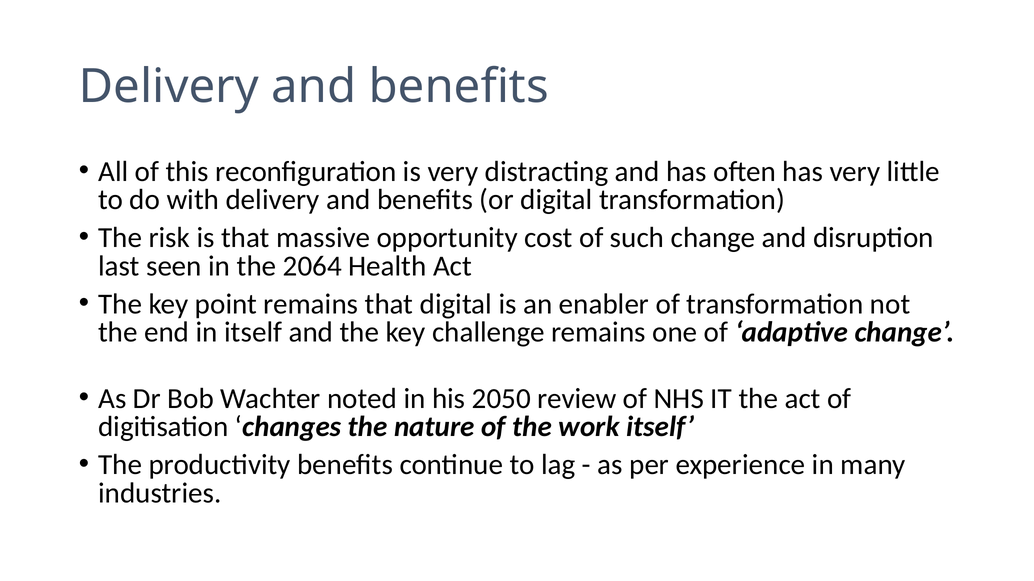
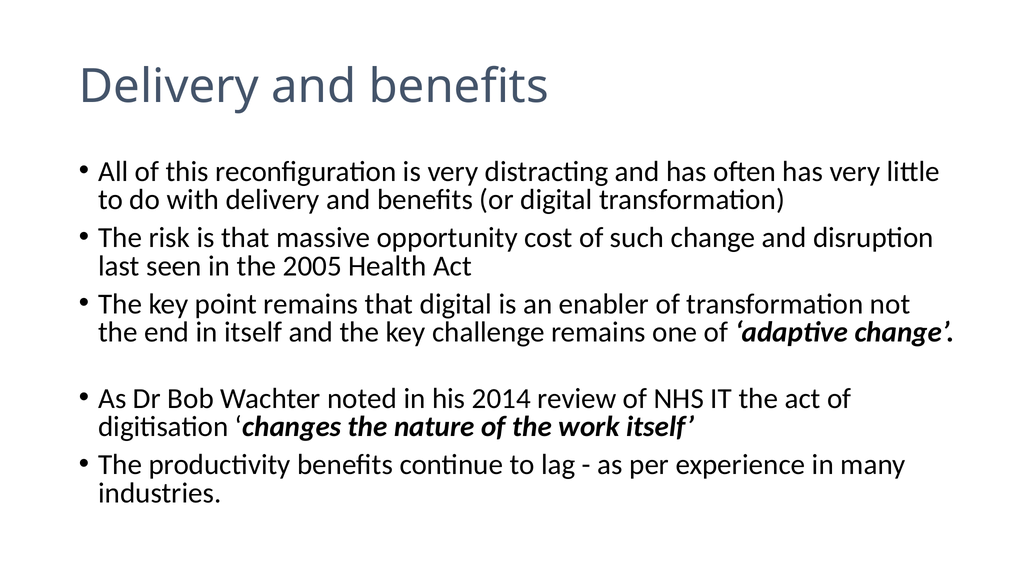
2064: 2064 -> 2005
2050: 2050 -> 2014
